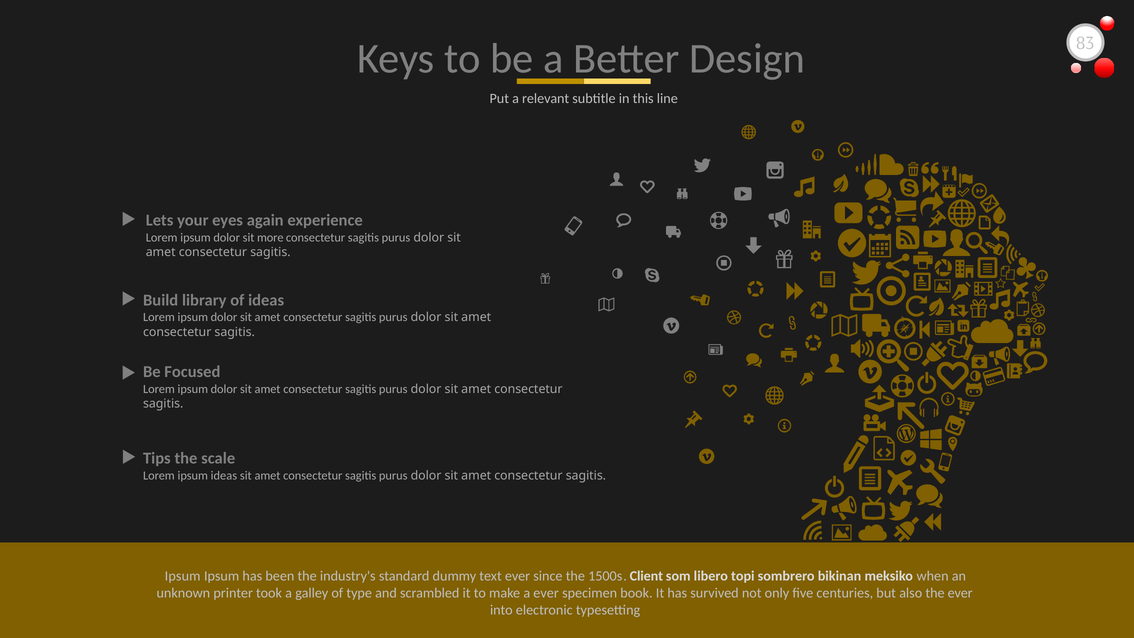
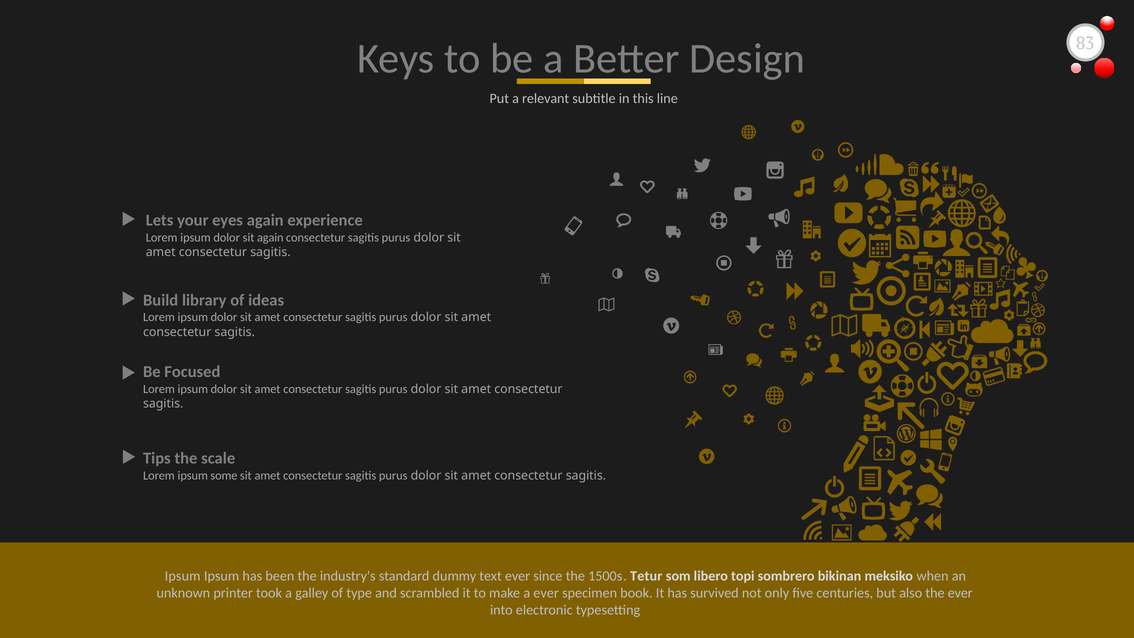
sit more: more -> again
ipsum ideas: ideas -> some
Client: Client -> Tetur
